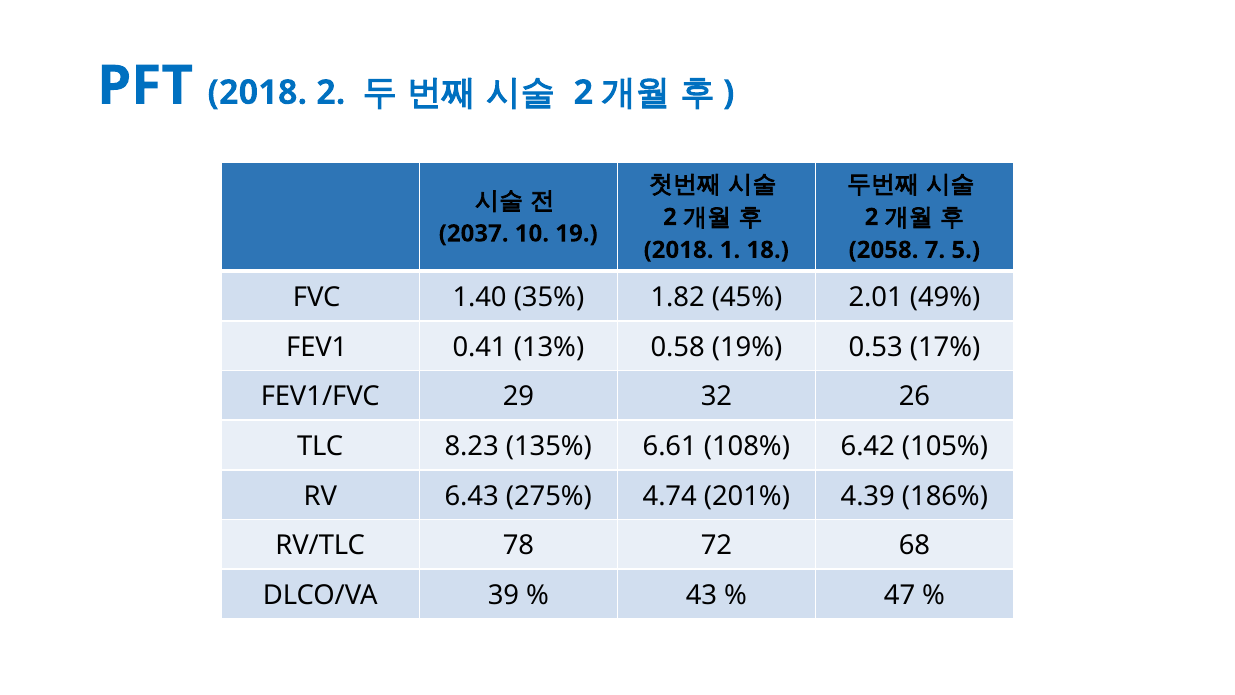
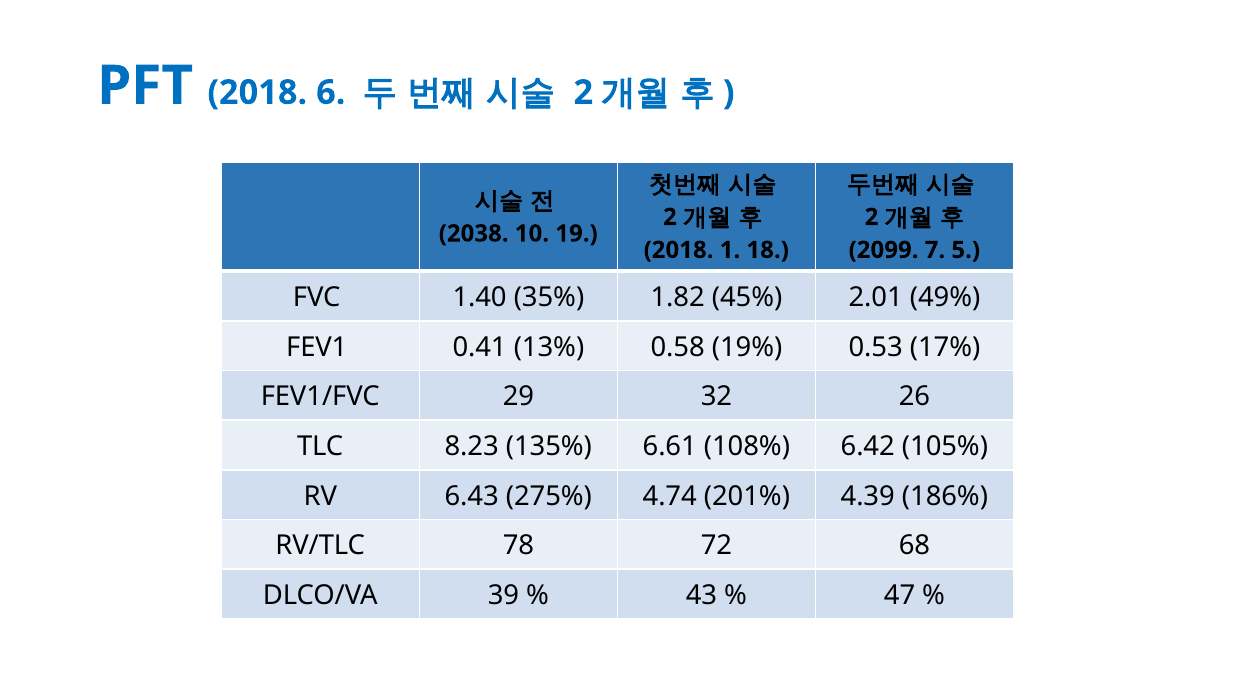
2018 2: 2 -> 6
2037: 2037 -> 2038
2058: 2058 -> 2099
